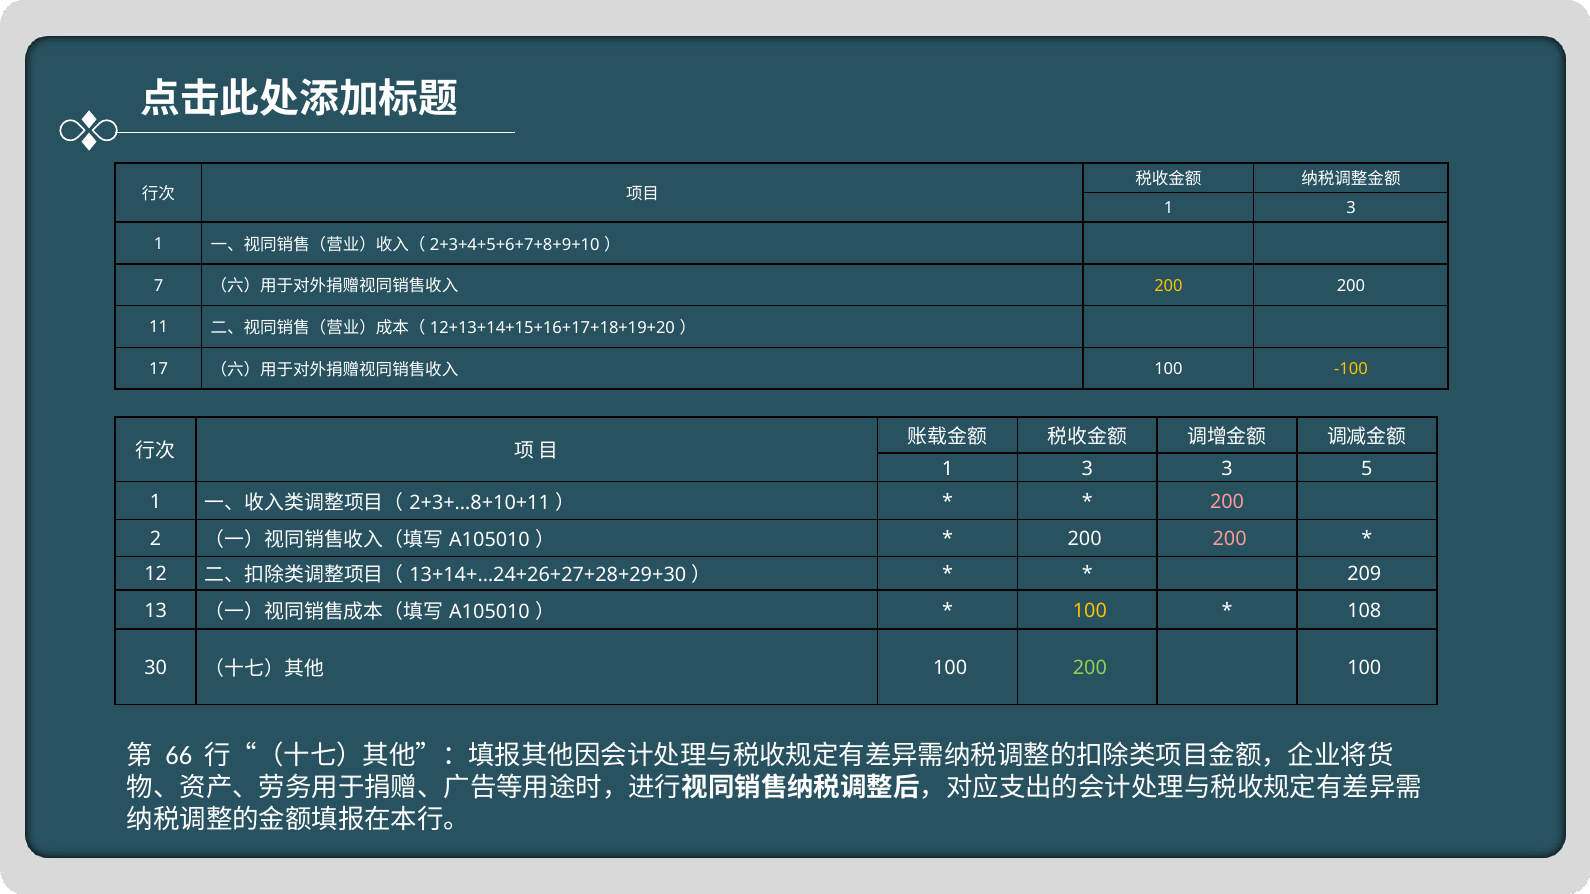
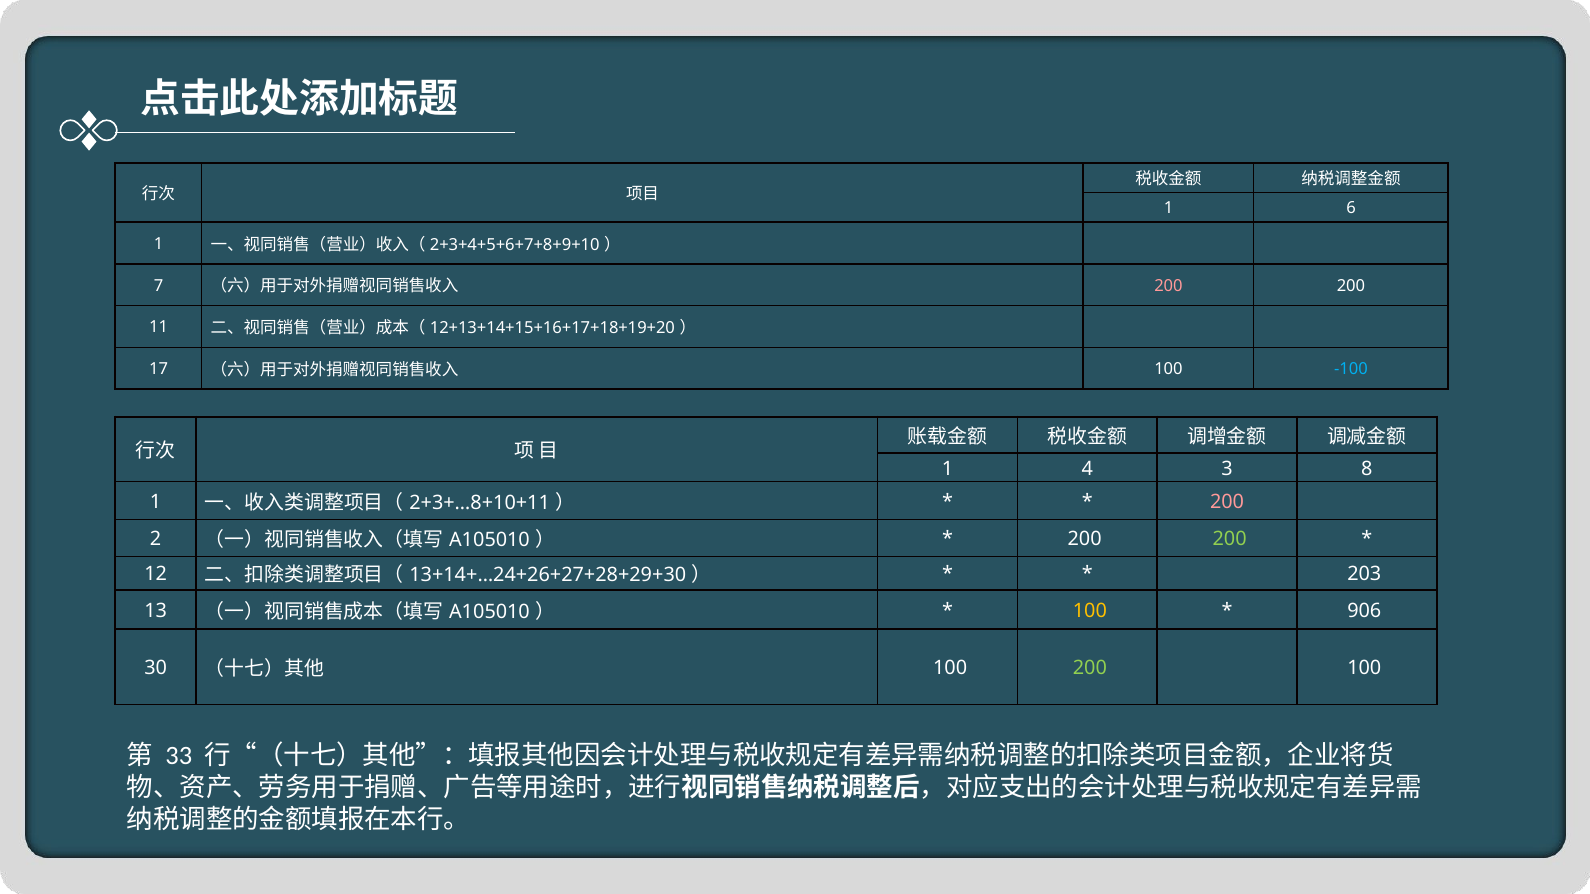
3 at (1351, 208): 3 -> 6
200 at (1168, 286) colour: yellow -> pink
-100 colour: yellow -> light blue
3 at (1087, 469): 3 -> 4
5: 5 -> 8
200 at (1230, 539) colour: pink -> light green
209: 209 -> 203
108: 108 -> 906
66: 66 -> 33
